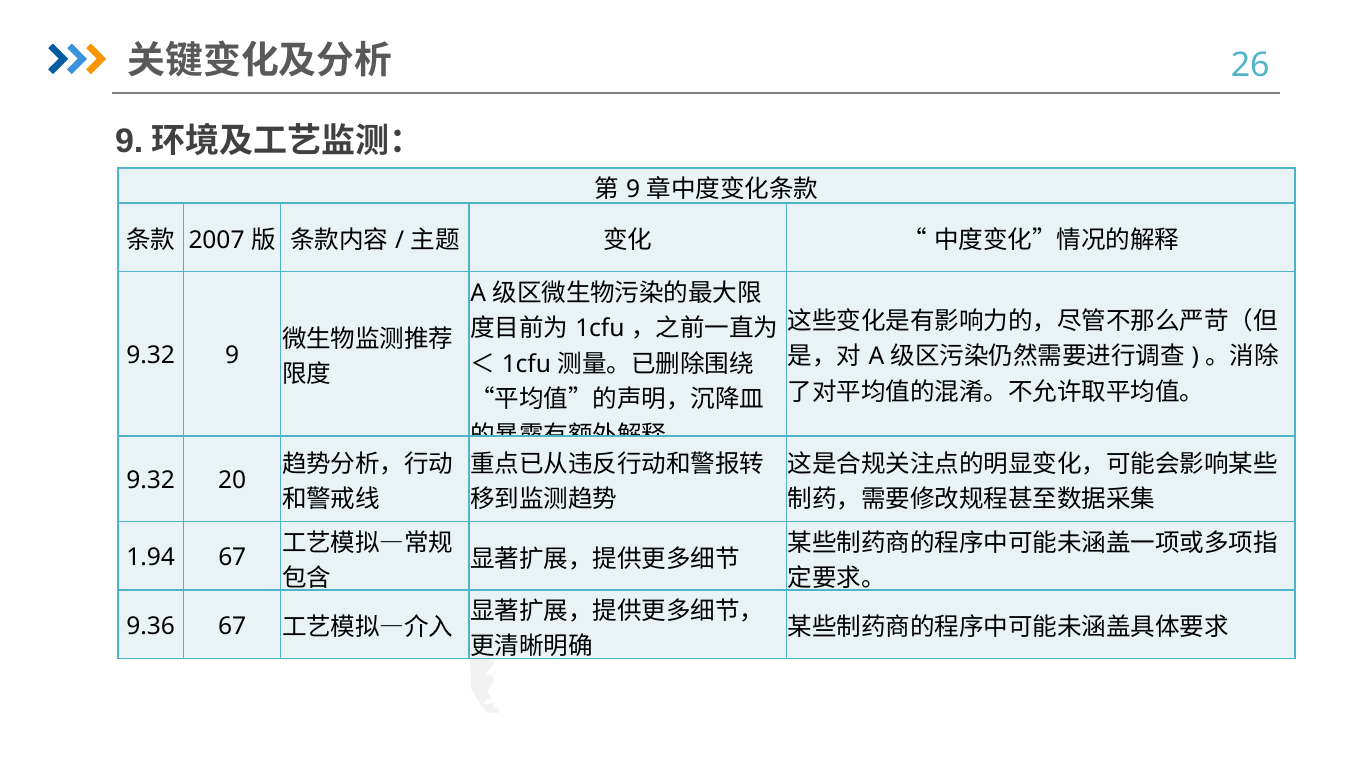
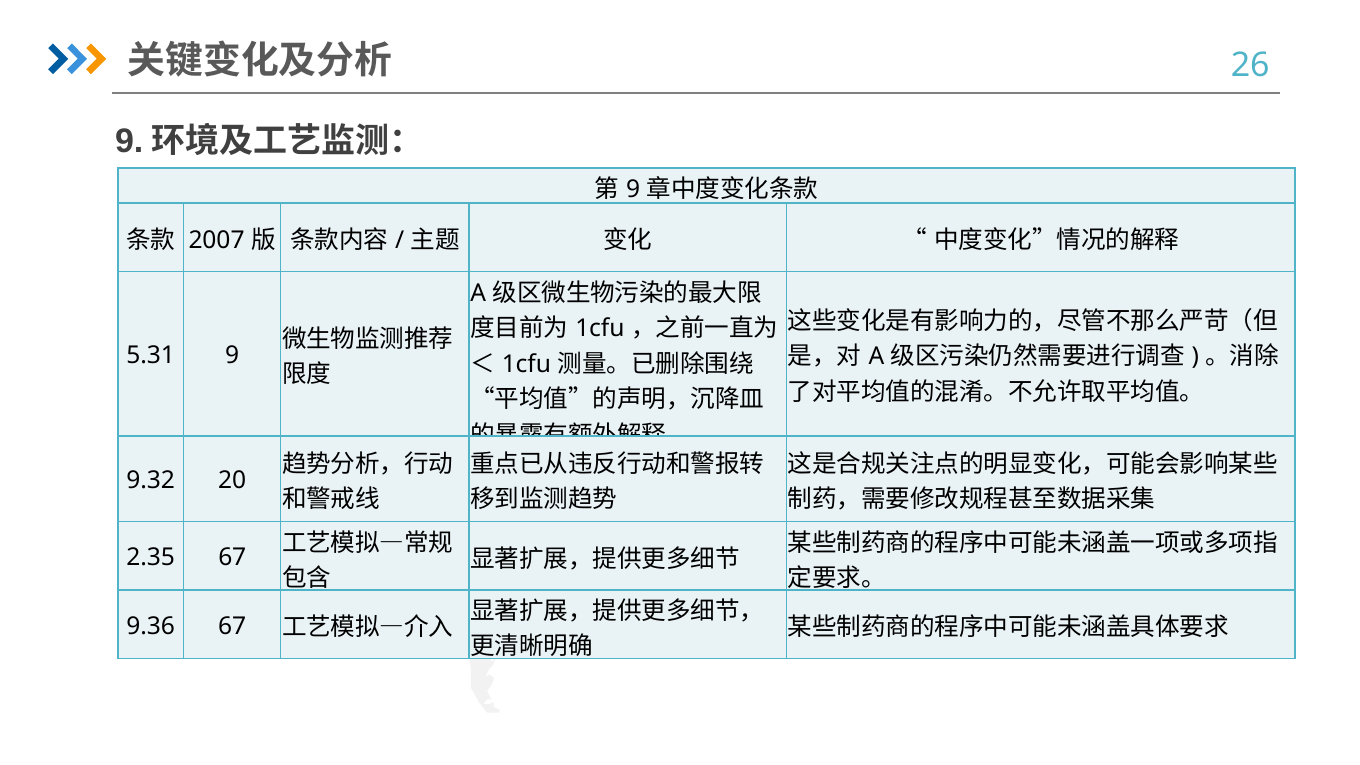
9.32 at (151, 356): 9.32 -> 5.31
1.94: 1.94 -> 2.35
